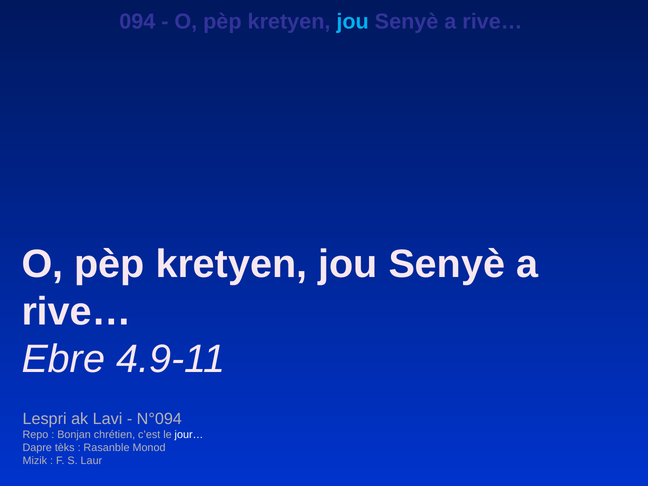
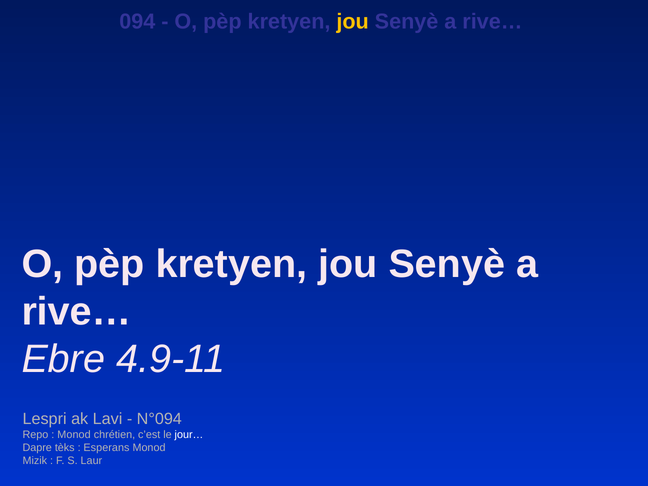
jou at (353, 22) colour: light blue -> yellow
Bonjan at (74, 435): Bonjan -> Monod
Rasanble: Rasanble -> Esperans
